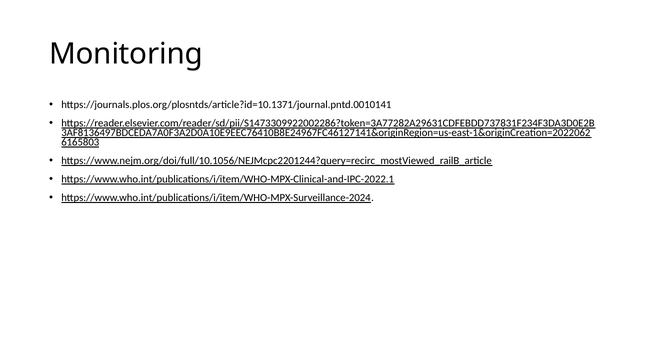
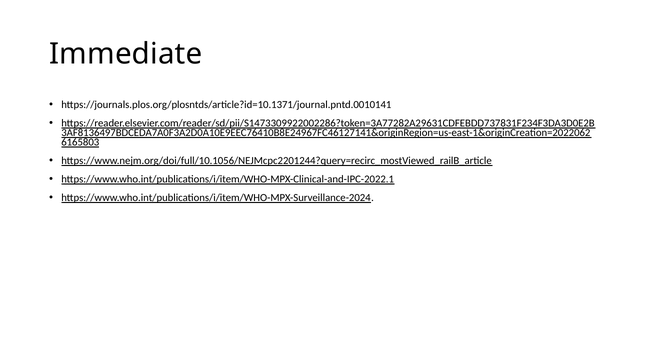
Monitoring: Monitoring -> Immediate
